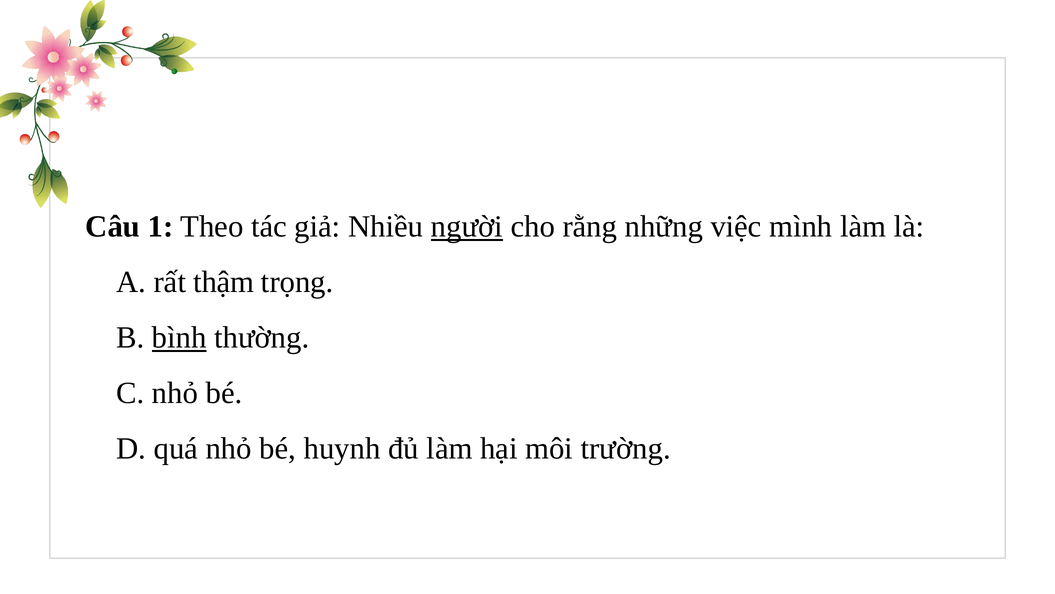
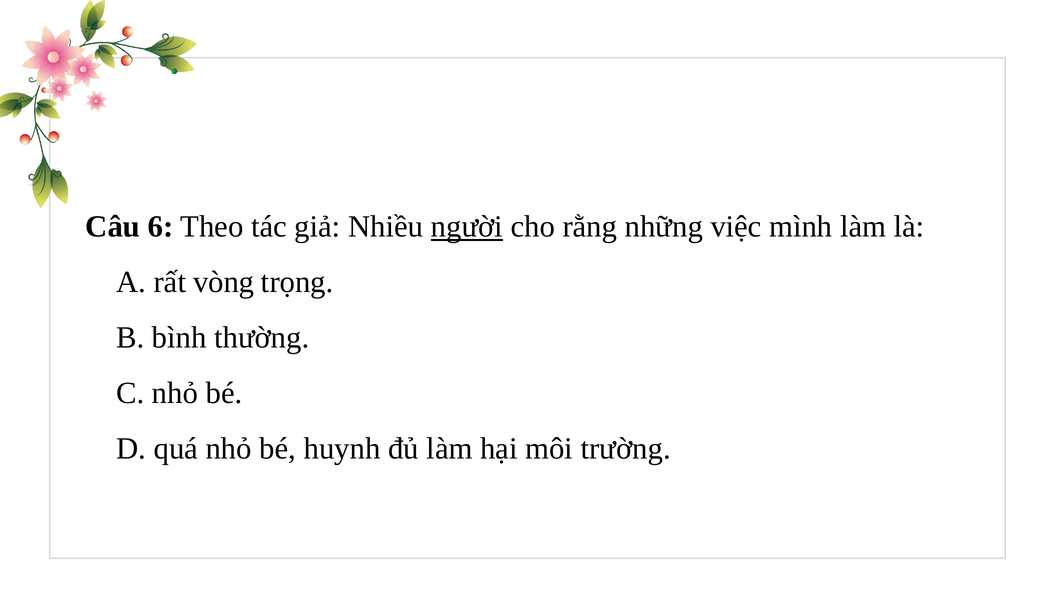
1: 1 -> 6
thậm: thậm -> vòng
bình underline: present -> none
